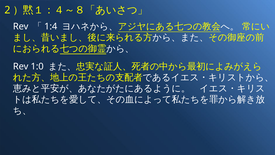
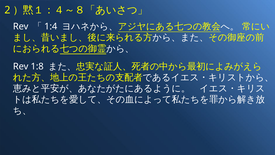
1:0: 1:0 -> 1:8
